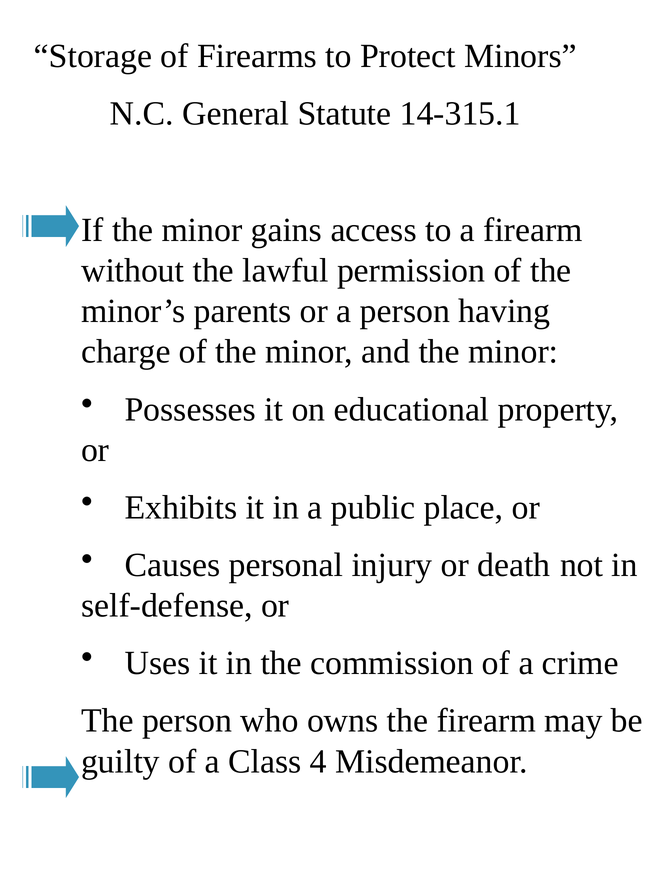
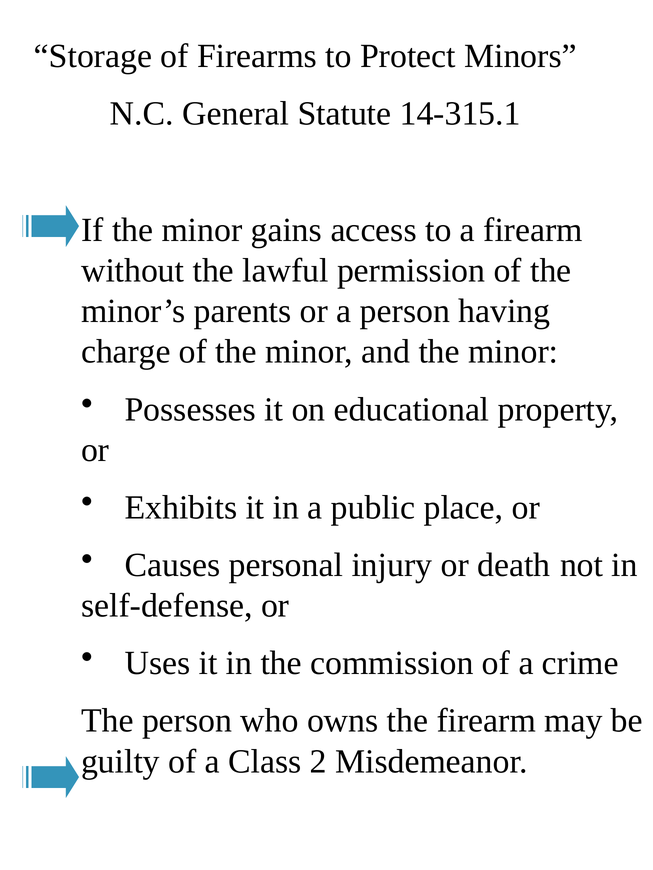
4: 4 -> 2
